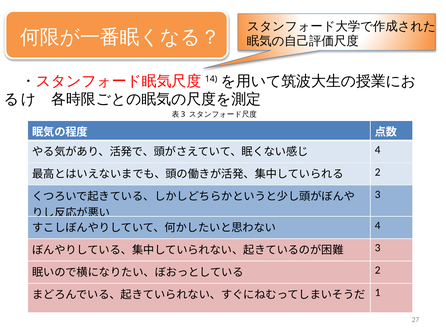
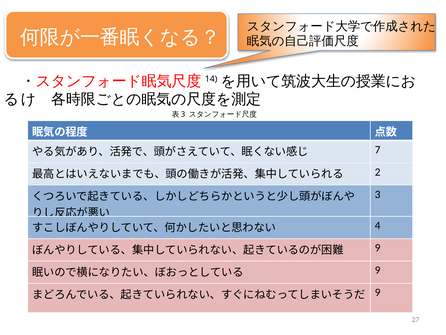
4 at (378, 149): 4 -> 7
3 at (378, 248): 3 -> 9
2 at (378, 270): 2 -> 9
1 at (378, 292): 1 -> 9
